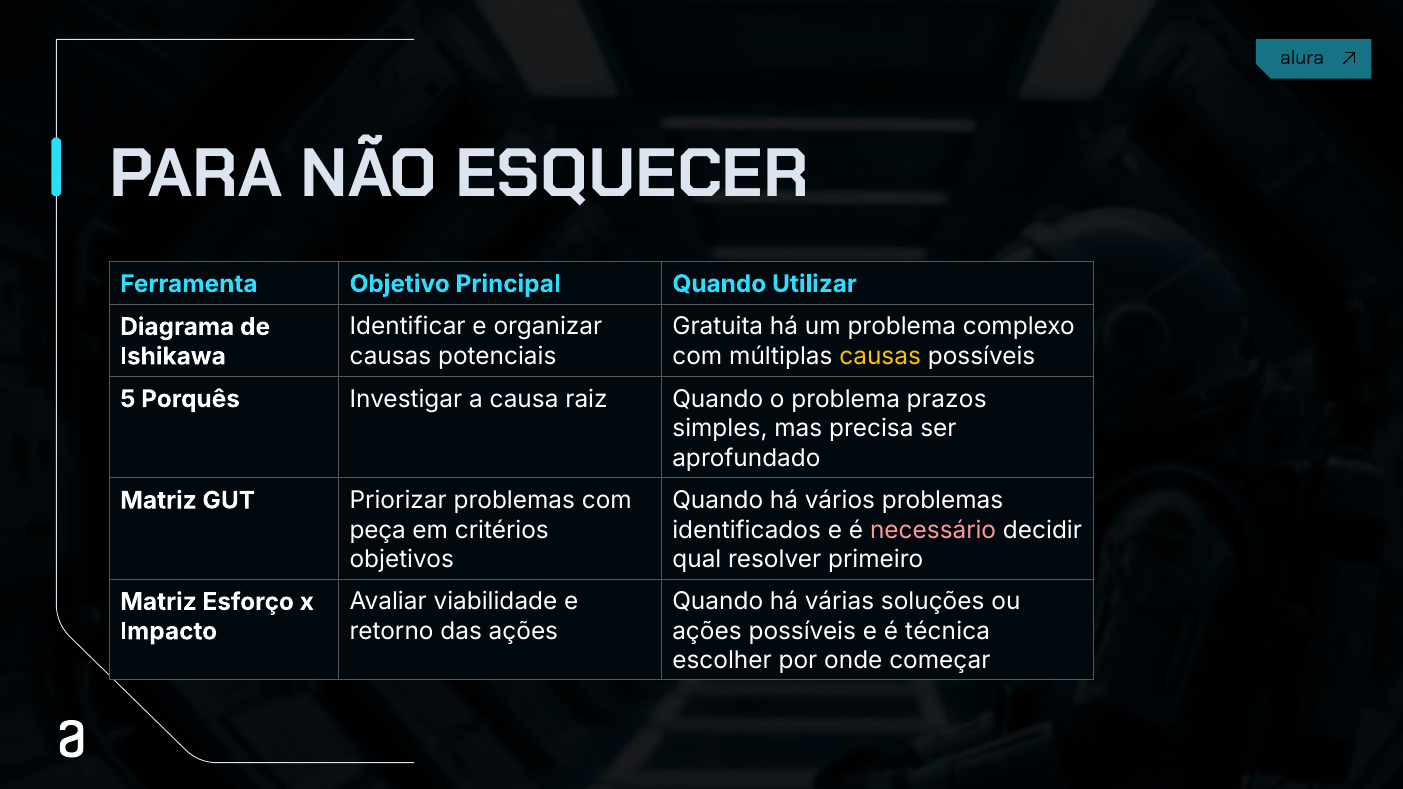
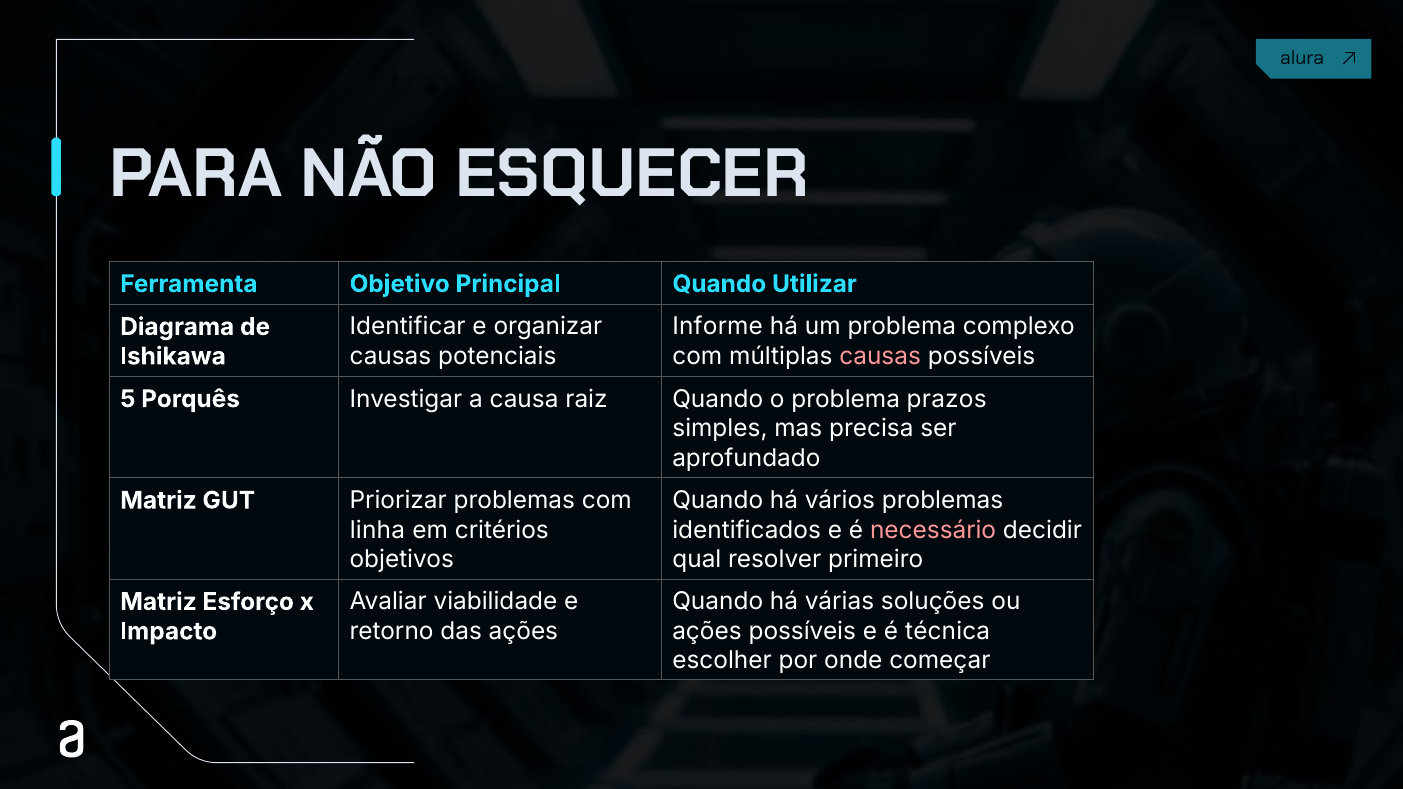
Gratuita: Gratuita -> Informe
causas at (880, 356) colour: yellow -> pink
peça: peça -> linha
